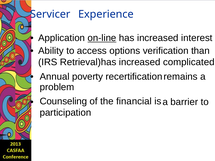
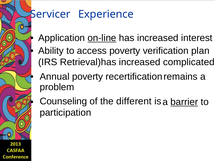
access options: options -> poverty
than: than -> plan
financial: financial -> different
barrier underline: none -> present
